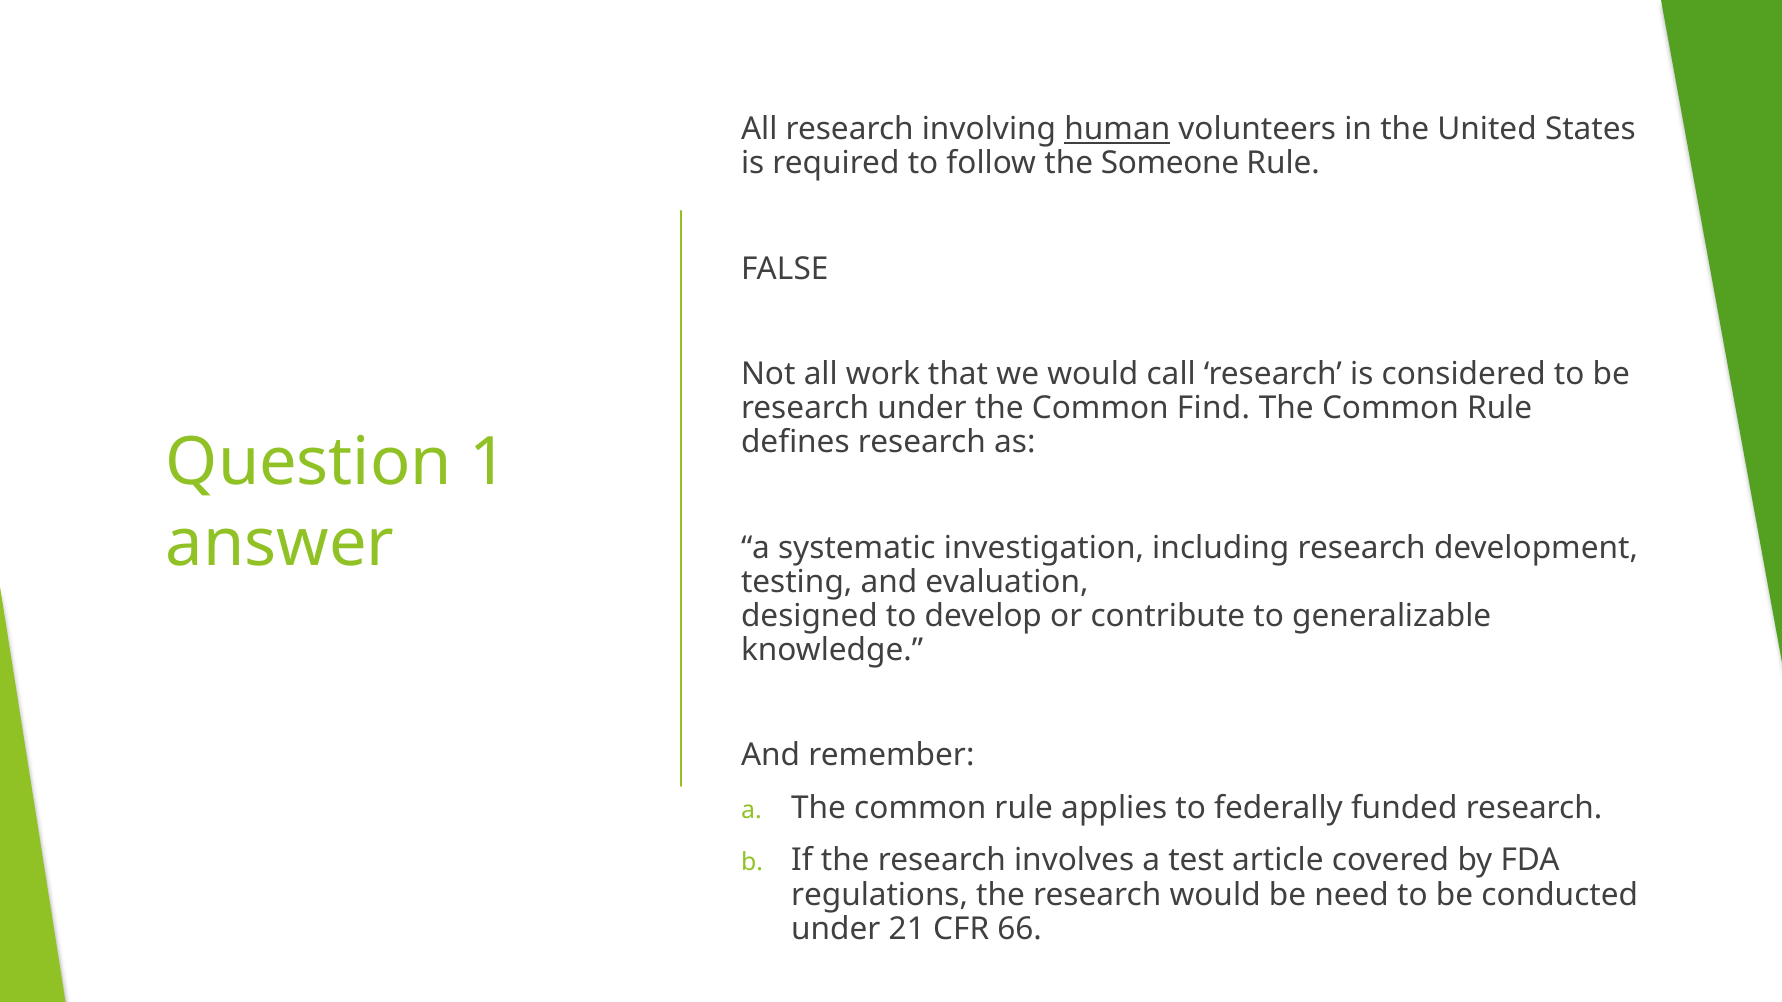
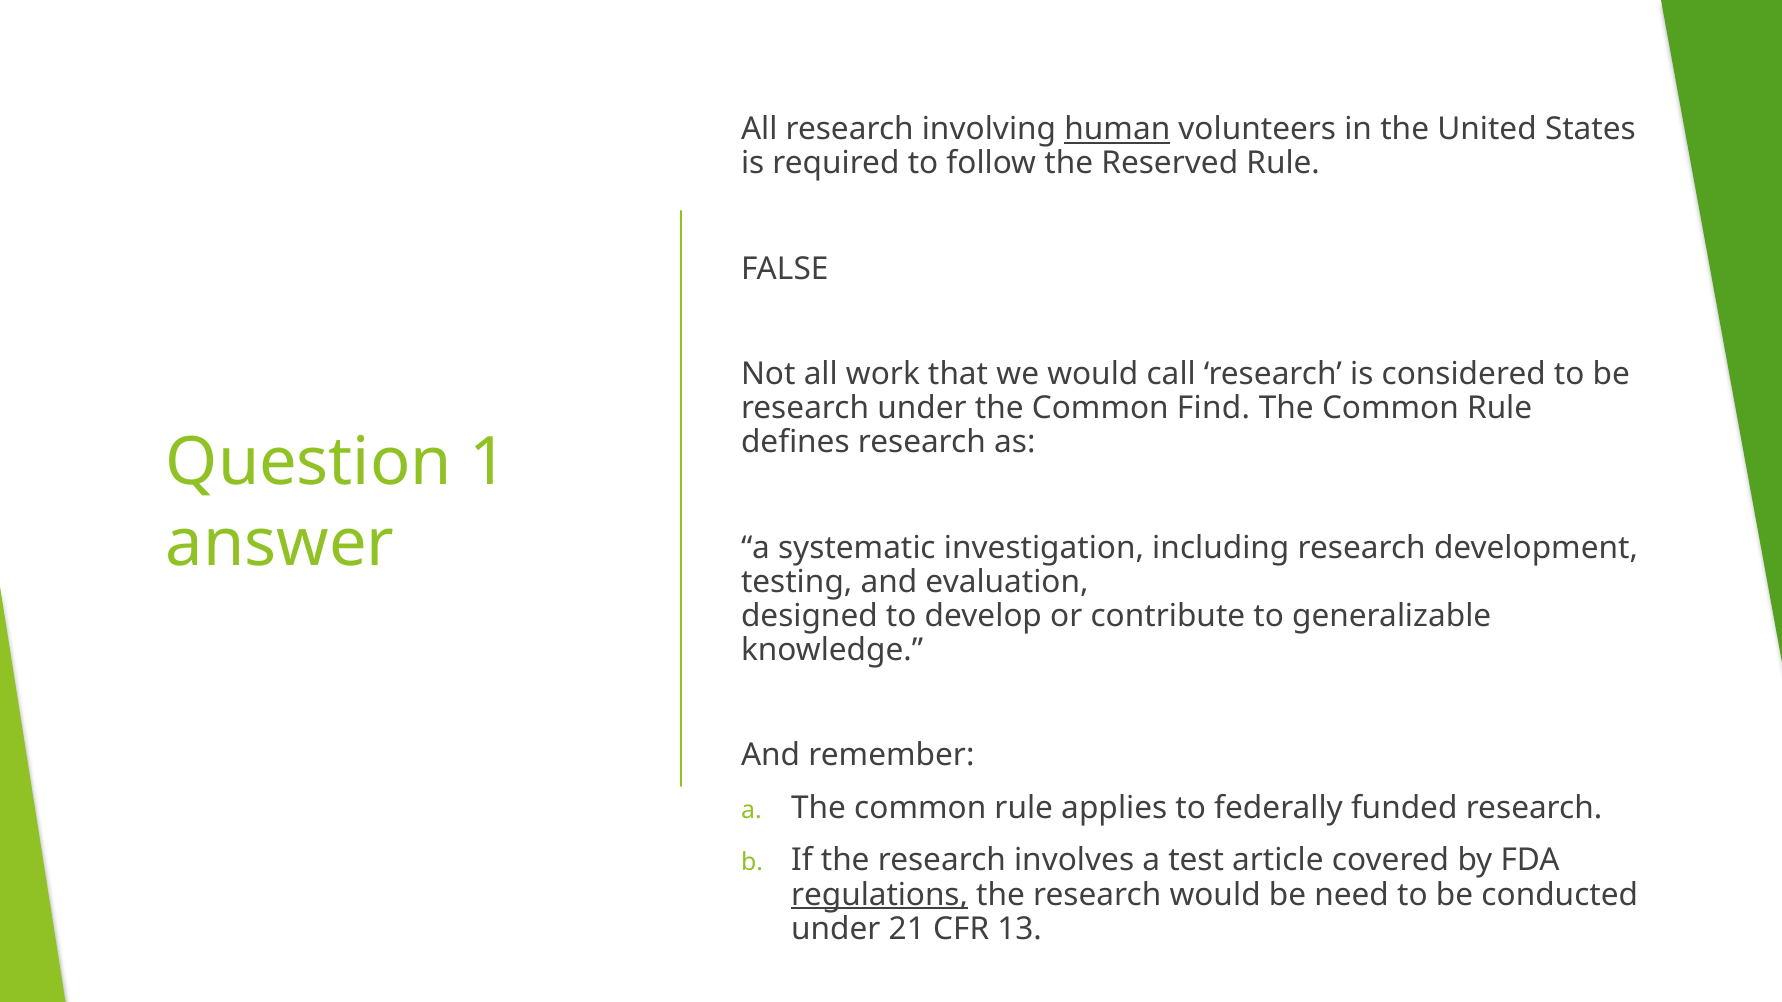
Someone: Someone -> Reserved
regulations underline: none -> present
66: 66 -> 13
